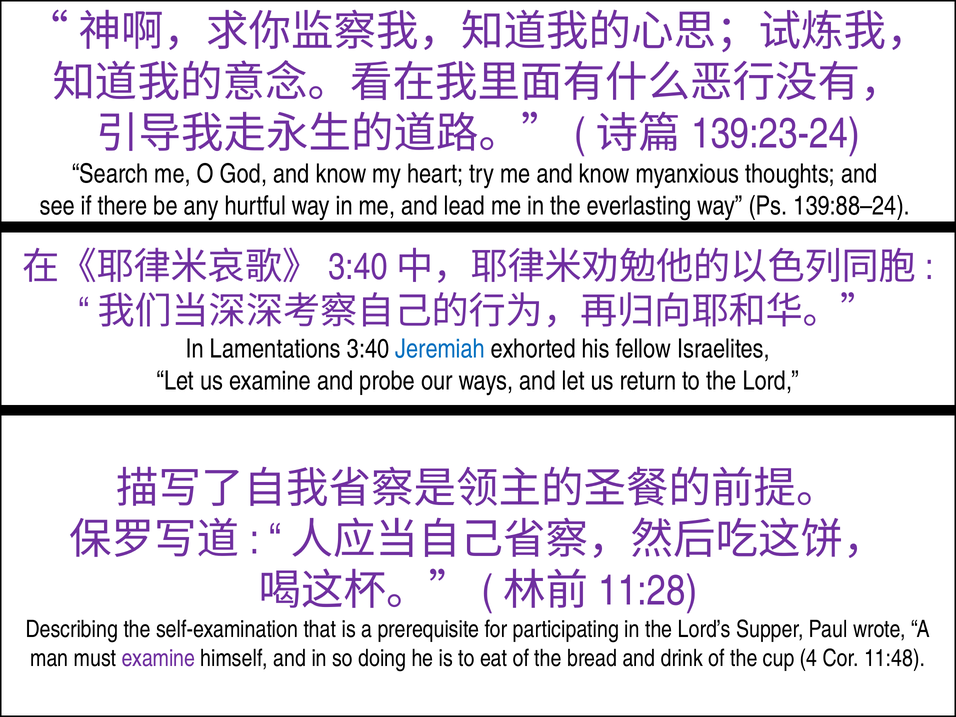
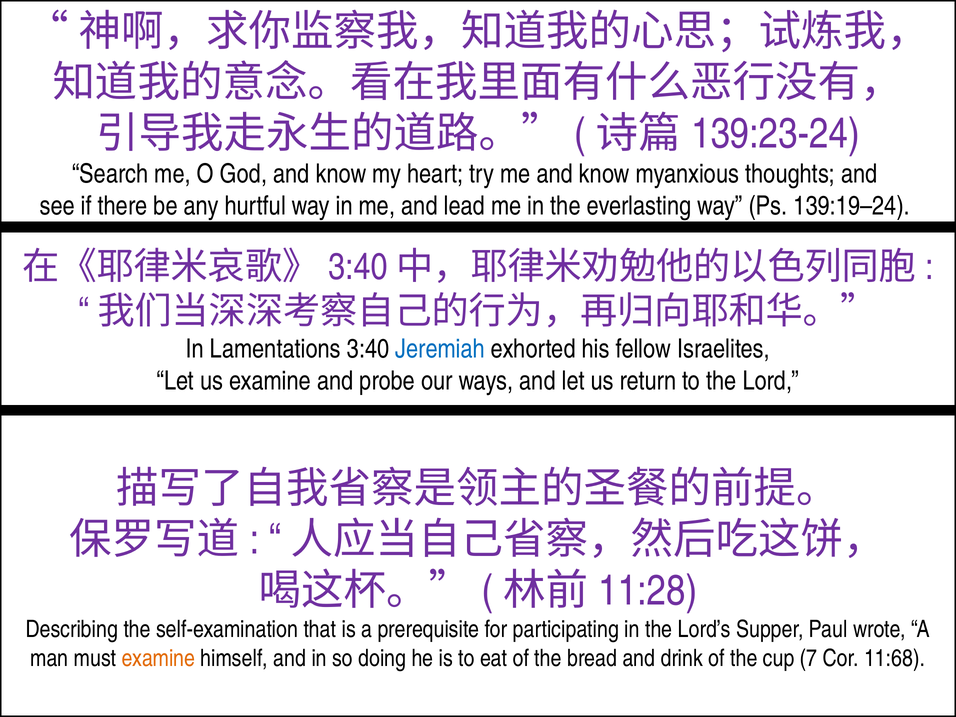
139:88–24: 139:88–24 -> 139:19–24
examine at (158, 658) colour: purple -> orange
4: 4 -> 7
11:48: 11:48 -> 11:68
